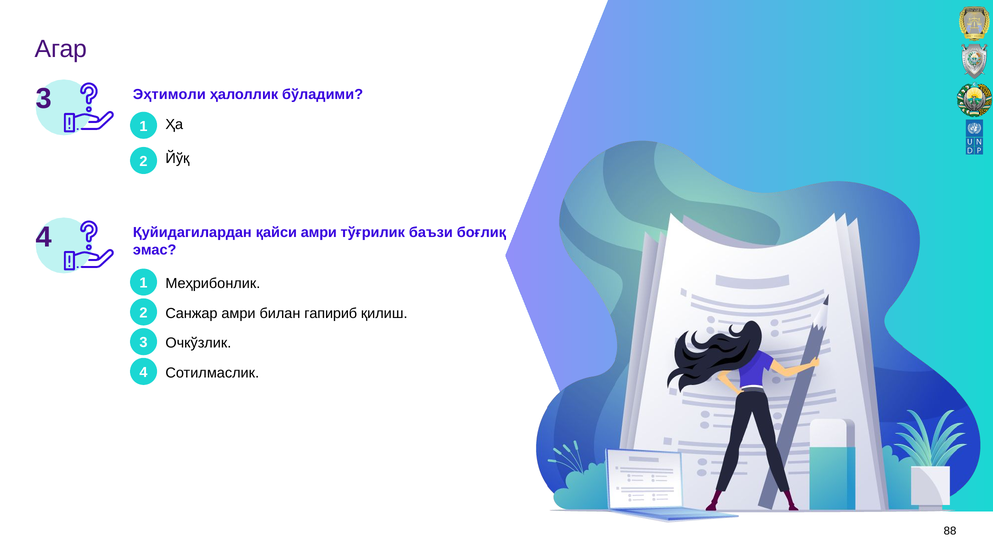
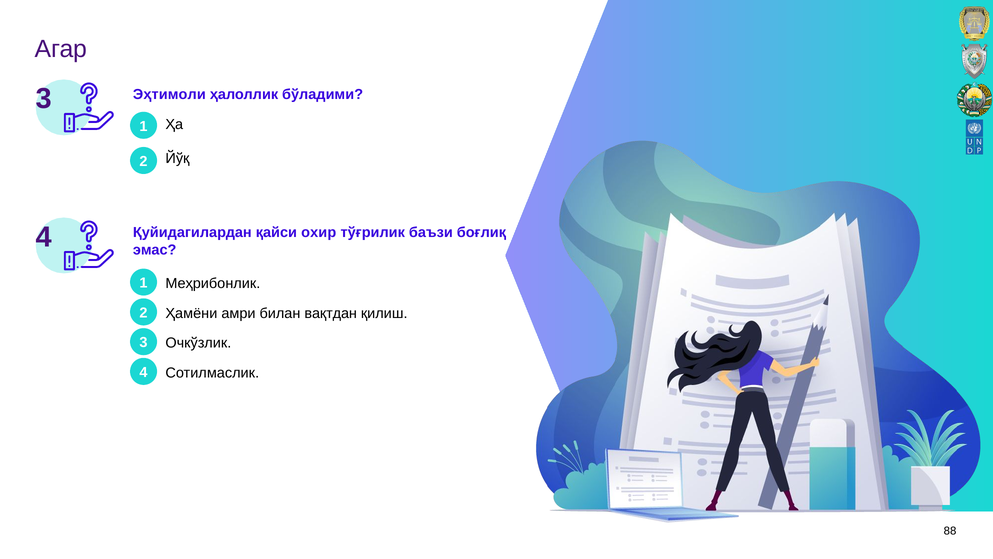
қайси амри: амри -> оxир
Санжар: Санжар -> Ҳамёни
гапириб: гапириб -> вақтдан
